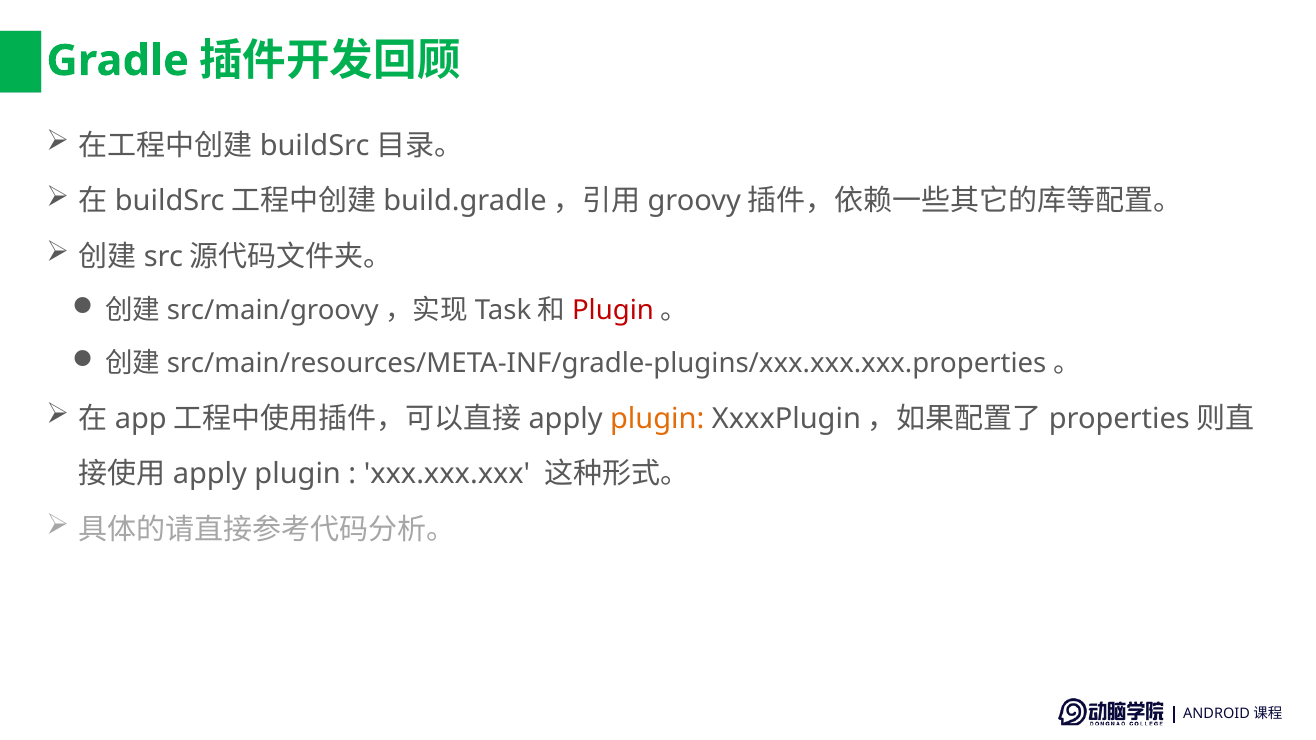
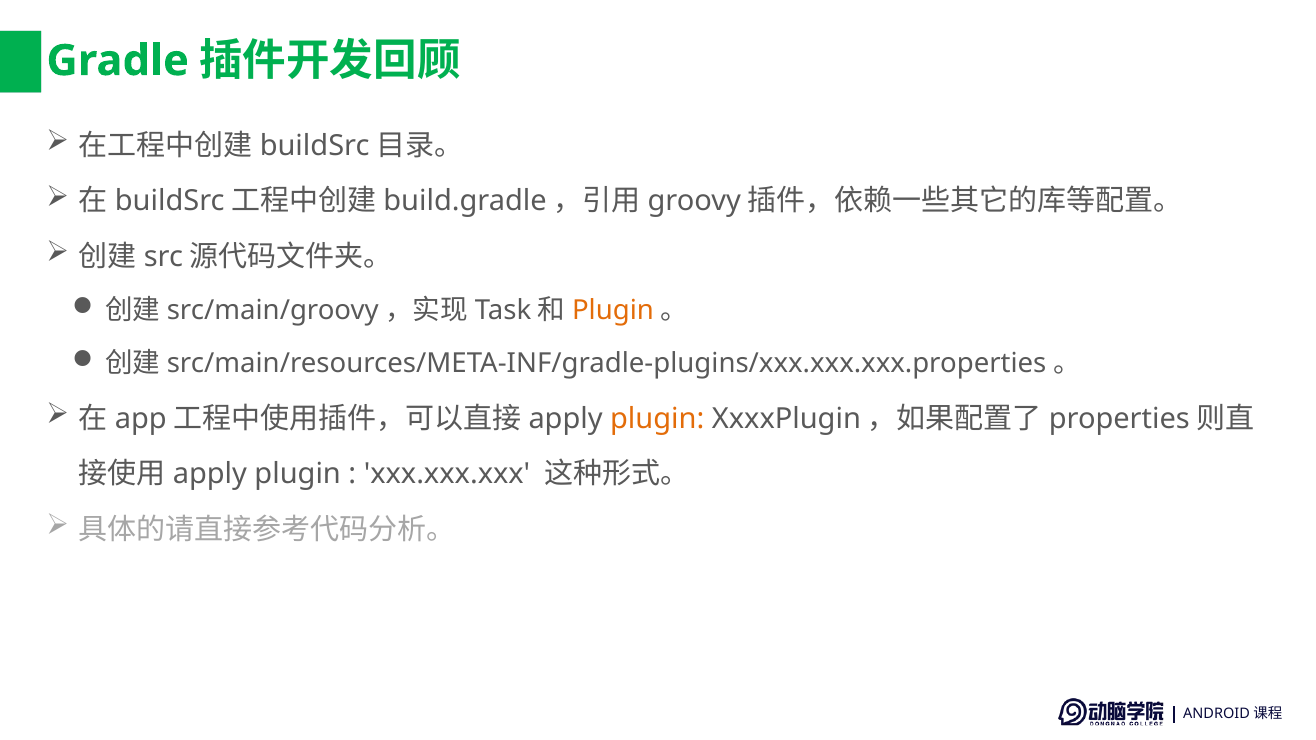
Plugin at (613, 311) colour: red -> orange
